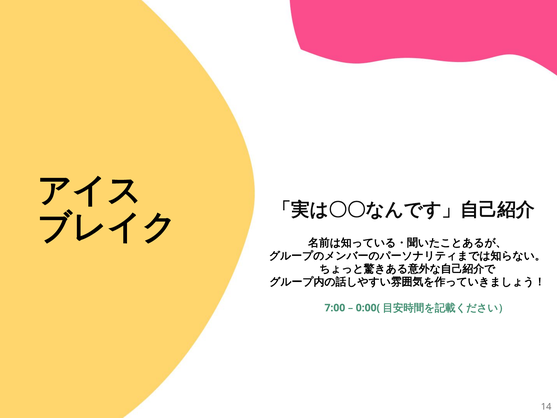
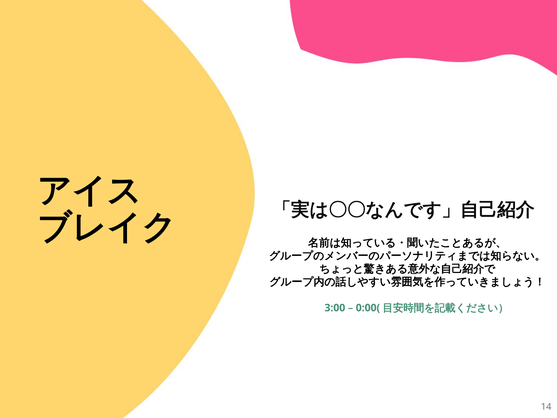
7:00: 7:00 -> 3:00
